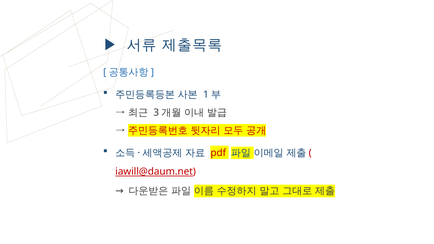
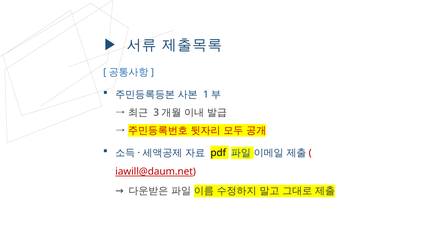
pdf colour: red -> black
